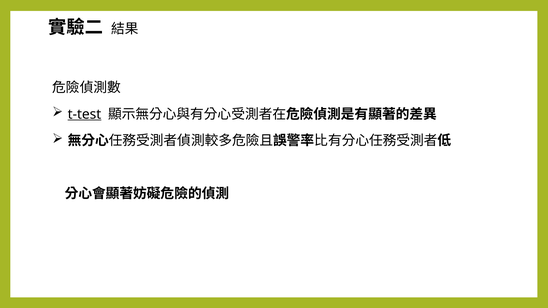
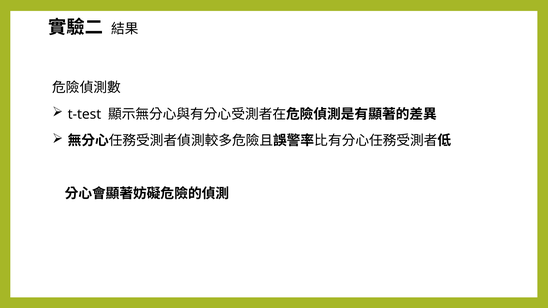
t-test underline: present -> none
